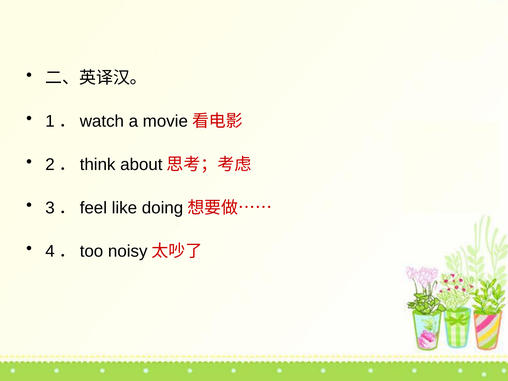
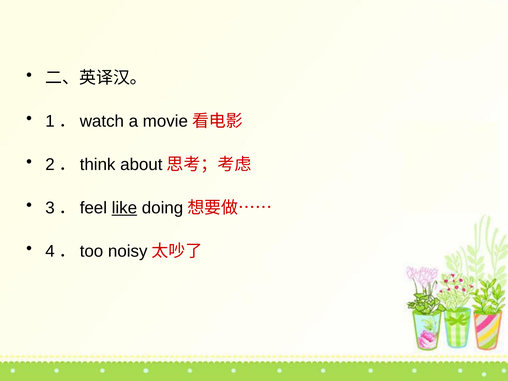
like underline: none -> present
